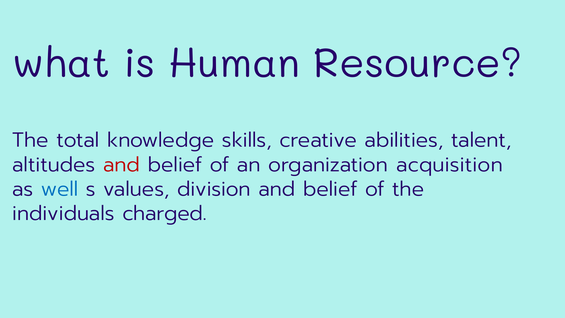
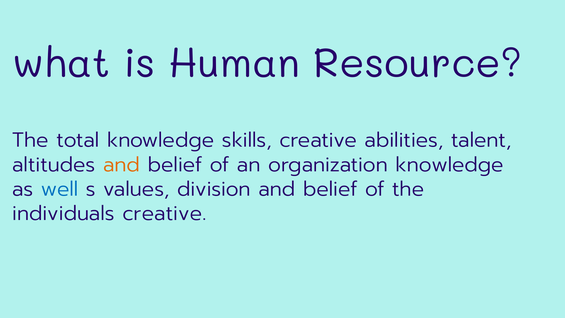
and at (122, 165) colour: red -> orange
organization acquisition: acquisition -> knowledge
individuals charged: charged -> creative
